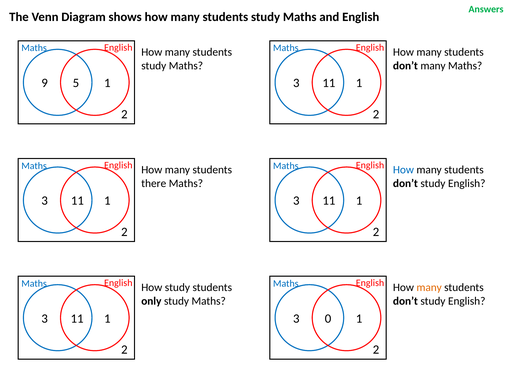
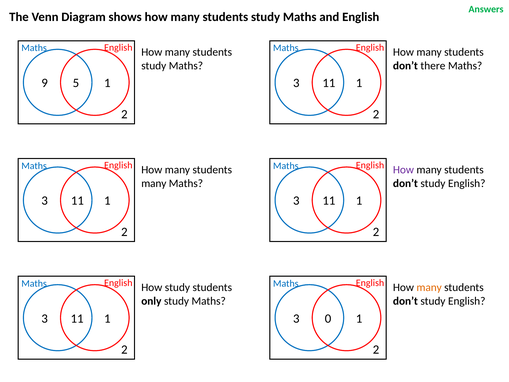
don’t many: many -> there
How at (403, 170) colour: blue -> purple
there at (154, 183): there -> many
